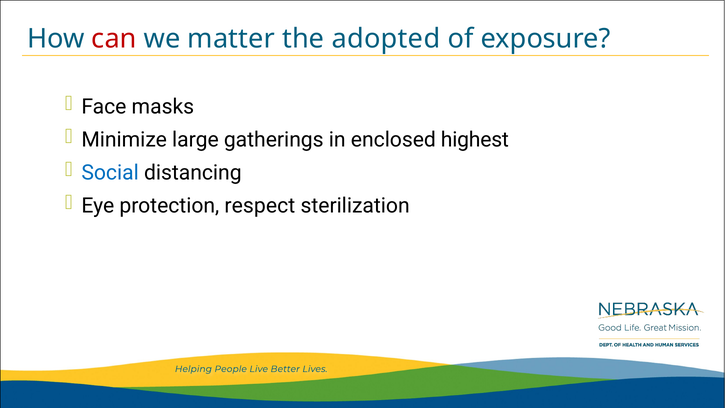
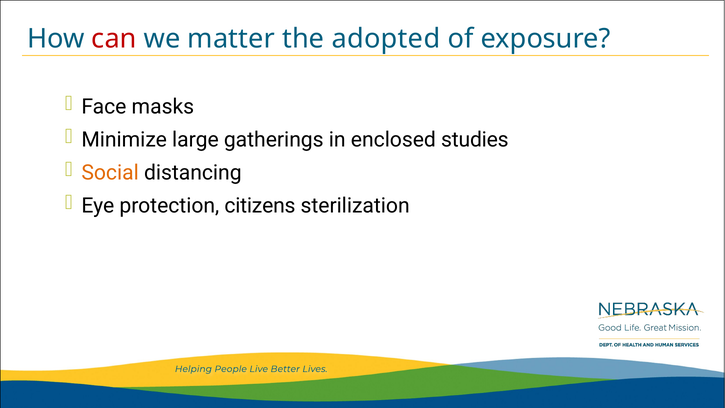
highest: highest -> studies
Social colour: blue -> orange
respect: respect -> citizens
